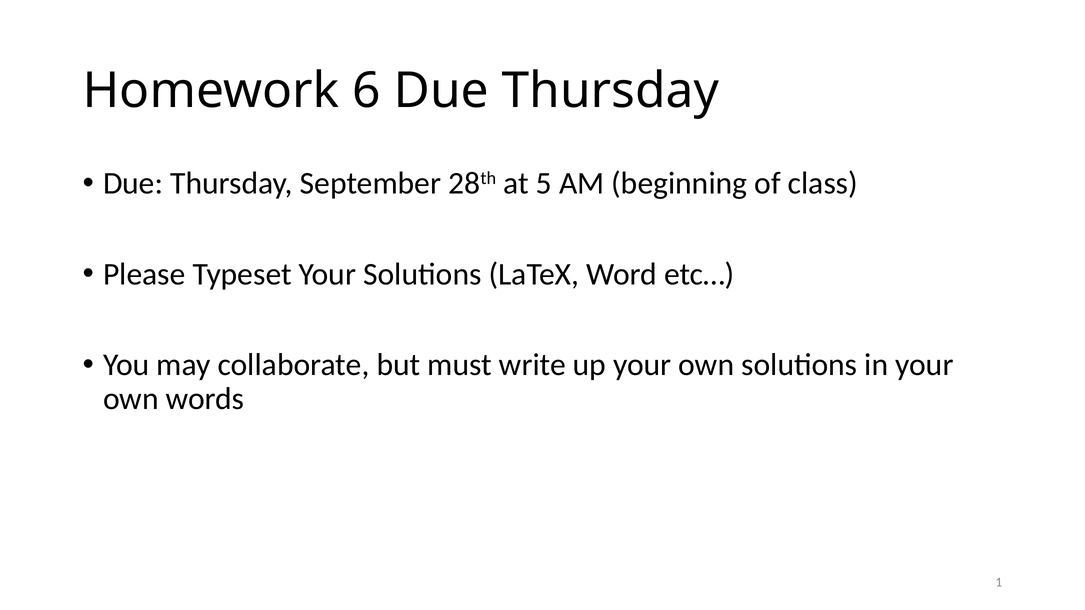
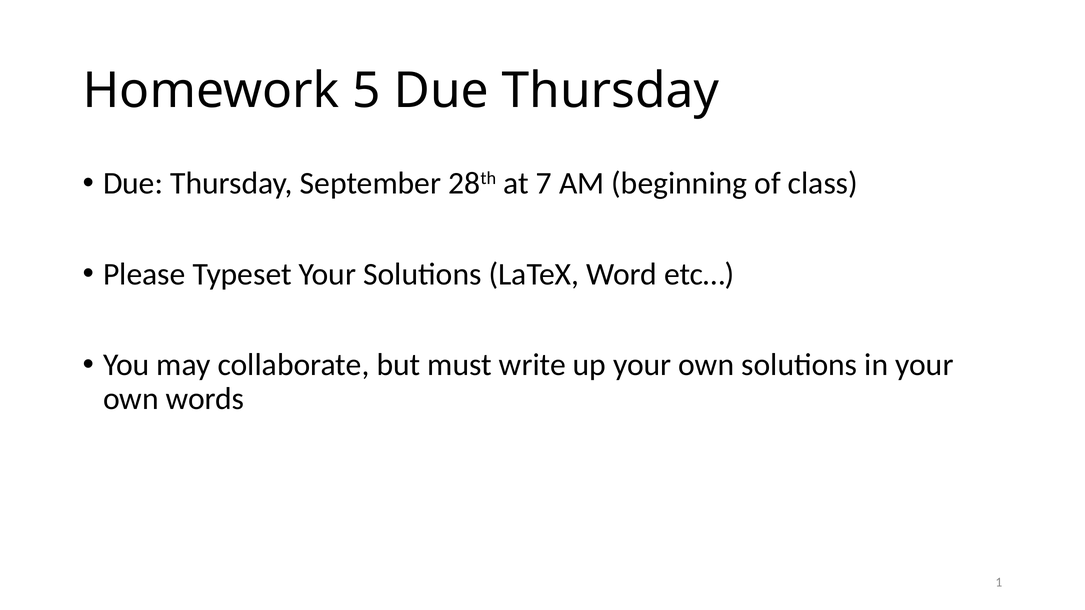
6: 6 -> 5
5: 5 -> 7
